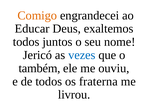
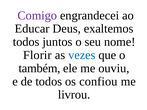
Comigo colour: orange -> purple
Jericó: Jericó -> Florir
fraterna: fraterna -> confiou
